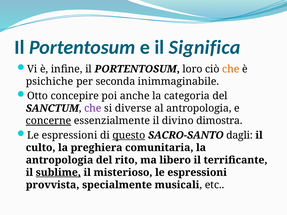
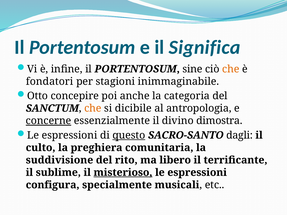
loro: loro -> sine
psichiche: psichiche -> fondatori
seconda: seconda -> stagioni
che at (93, 108) colour: purple -> orange
diverse: diverse -> dicibile
antropologia at (60, 160): antropologia -> suddivisione
sublime underline: present -> none
misterioso underline: none -> present
provvista: provvista -> configura
